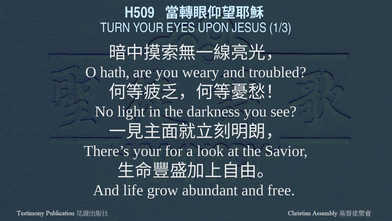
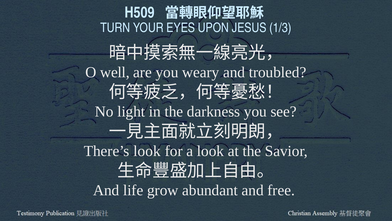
hath: hath -> well
There’s your: your -> look
